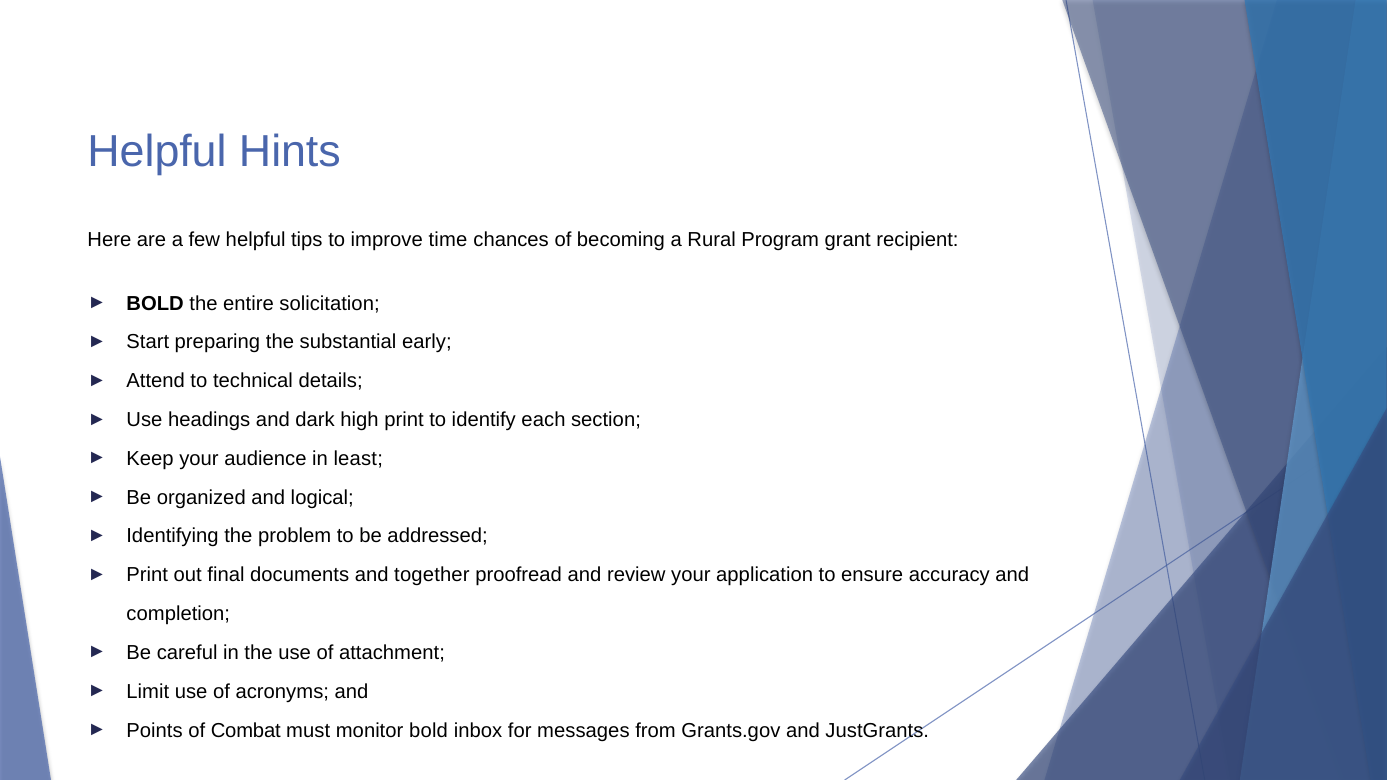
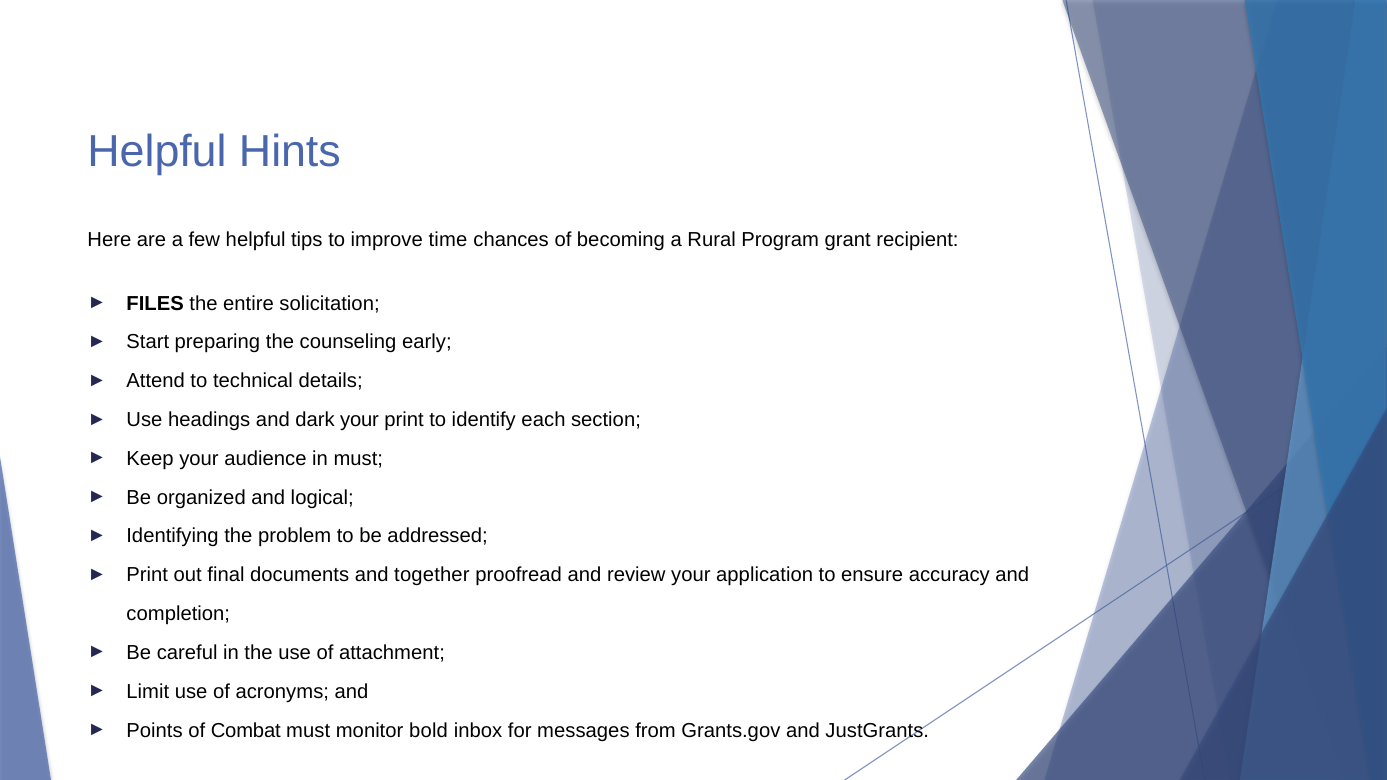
BOLD at (155, 303): BOLD -> FILES
substantial: substantial -> counseling
dark high: high -> your
in least: least -> must
